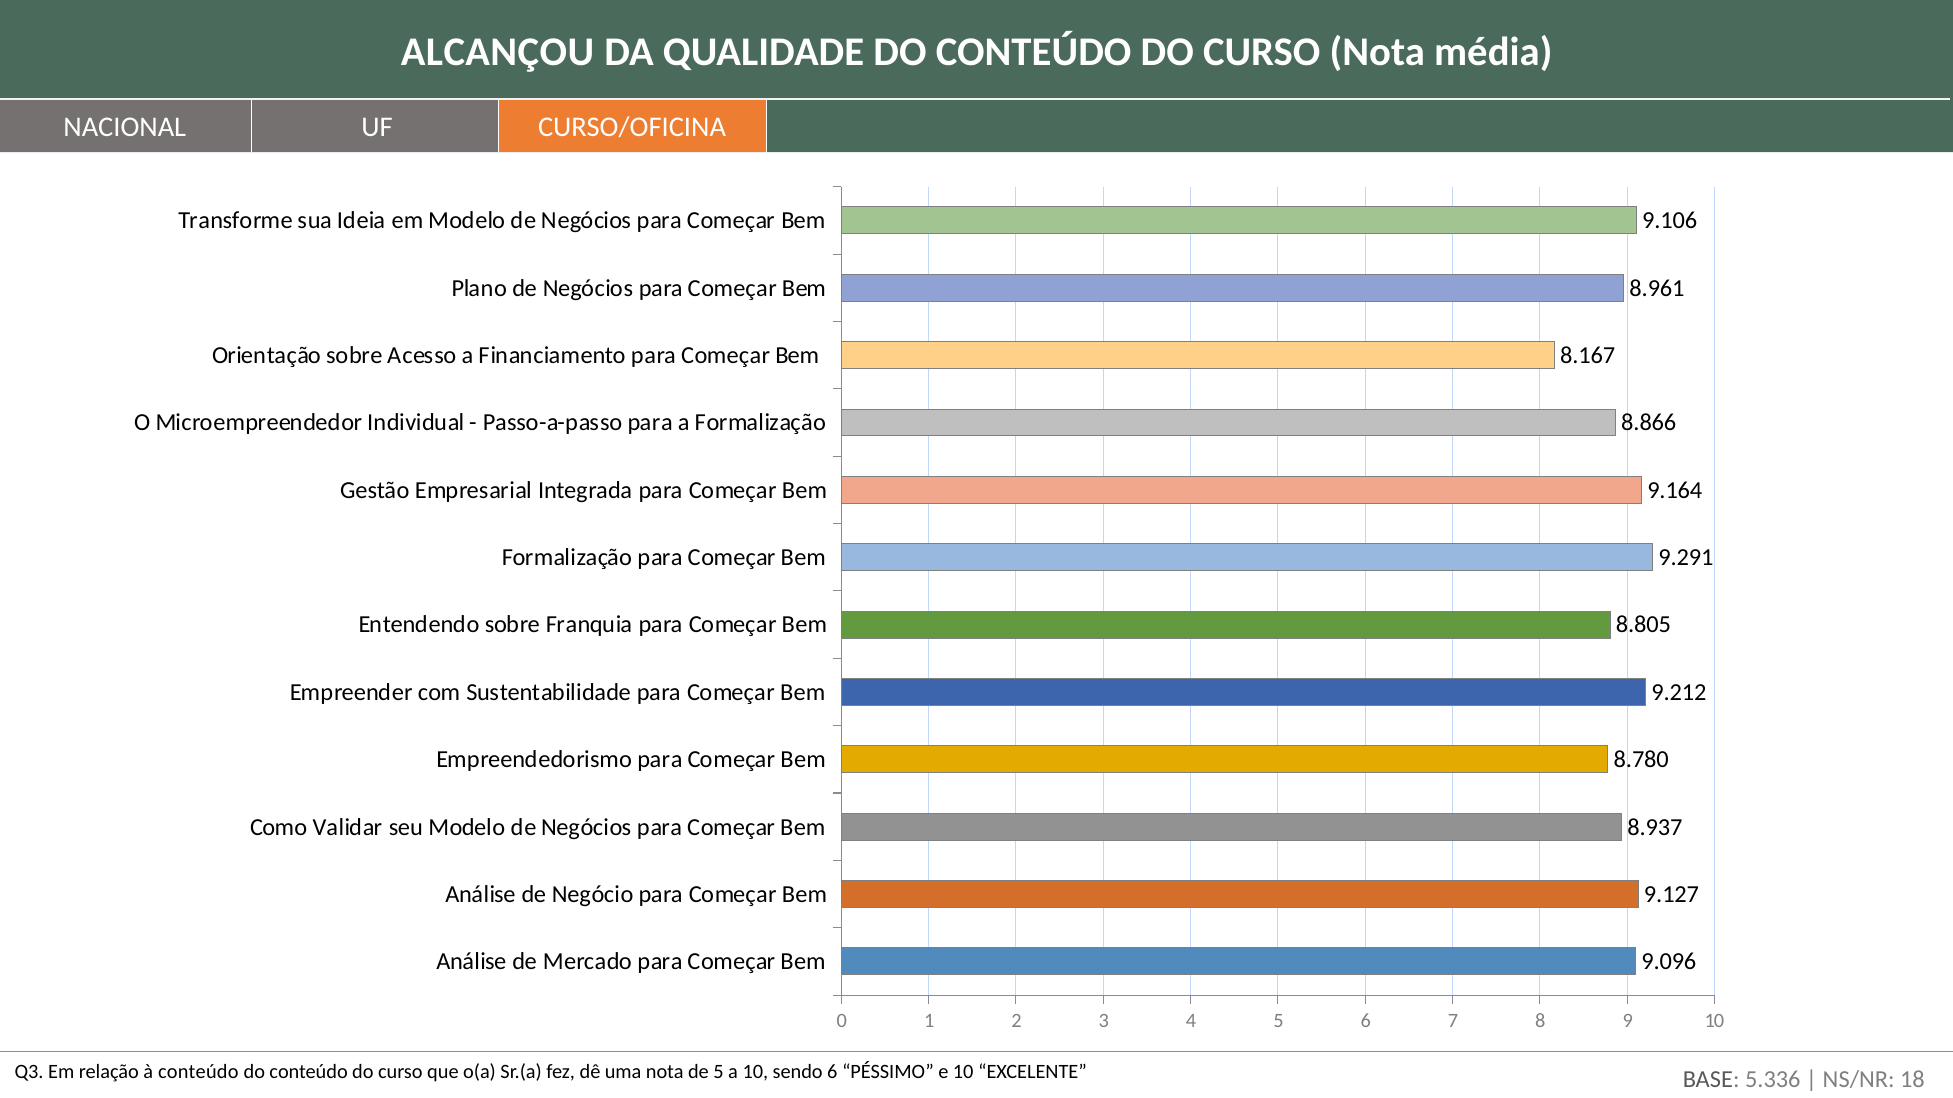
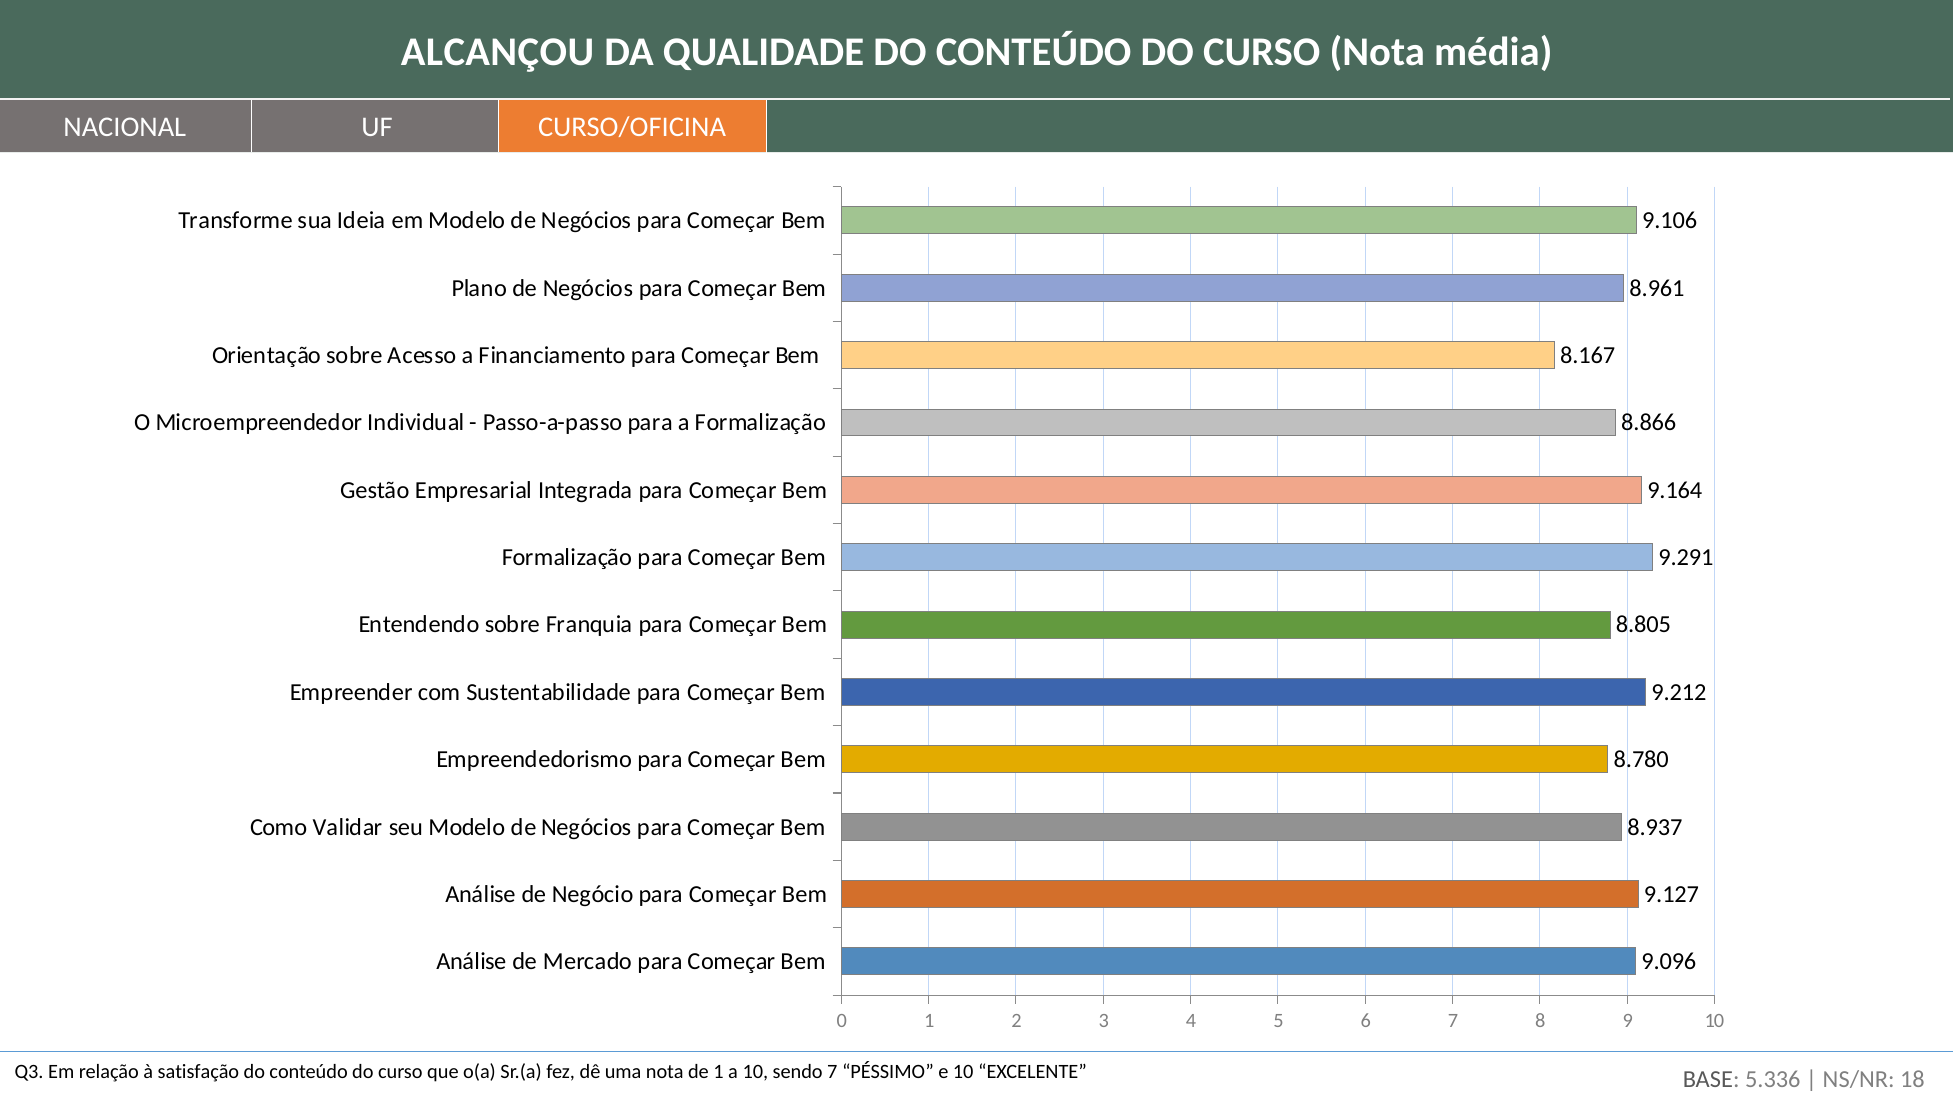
à conteúdo: conteúdo -> satisfação
de 5: 5 -> 1
sendo 6: 6 -> 7
